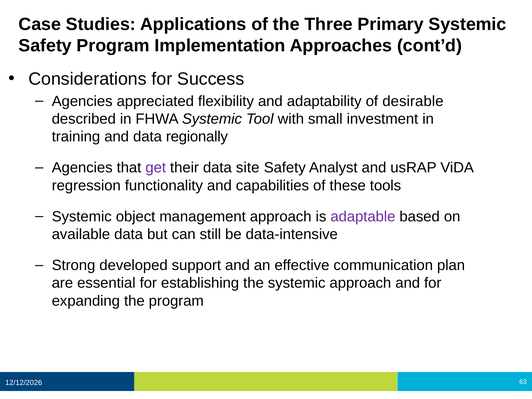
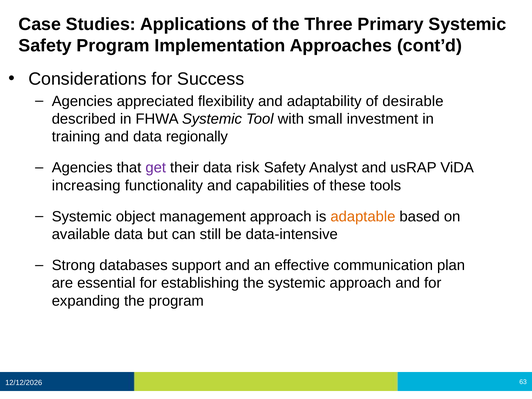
site: site -> risk
regression: regression -> increasing
adaptable colour: purple -> orange
developed: developed -> databases
